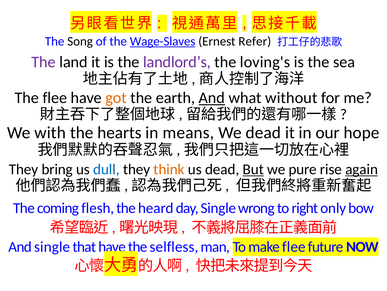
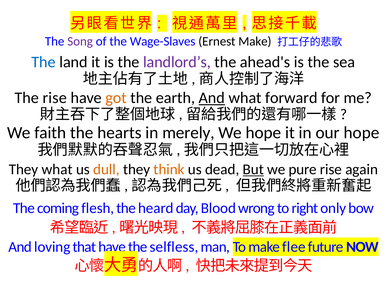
Song colour: black -> purple
Wage-Slaves underline: present -> none
Ernest Refer: Refer -> Make
The at (44, 62) colour: purple -> blue
loving's: loving's -> ahead's
The flee: flee -> rise
without: without -> forward
with: with -> faith
means: means -> merely
We dead: dead -> hope
They bring: bring -> what
dull colour: blue -> orange
again underline: present -> none
day Single: Single -> Blood
And single: single -> loving
